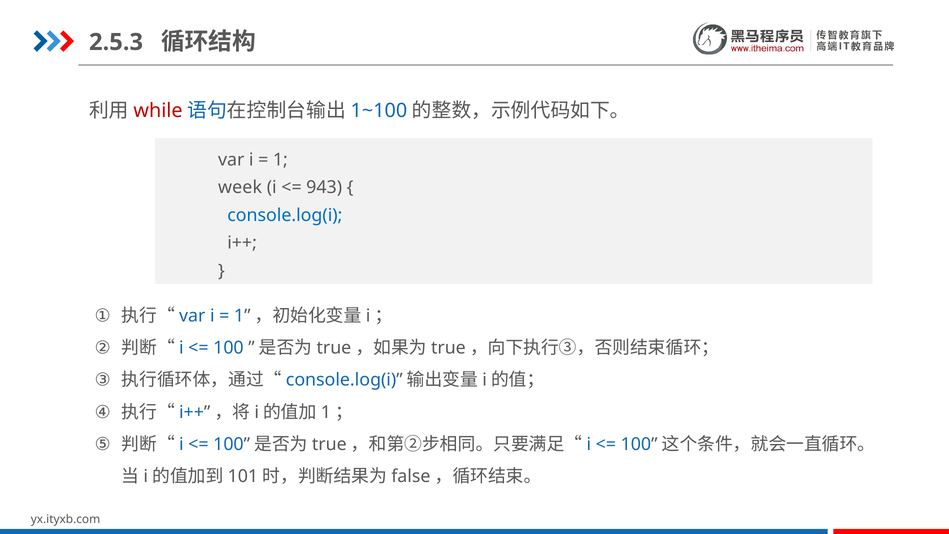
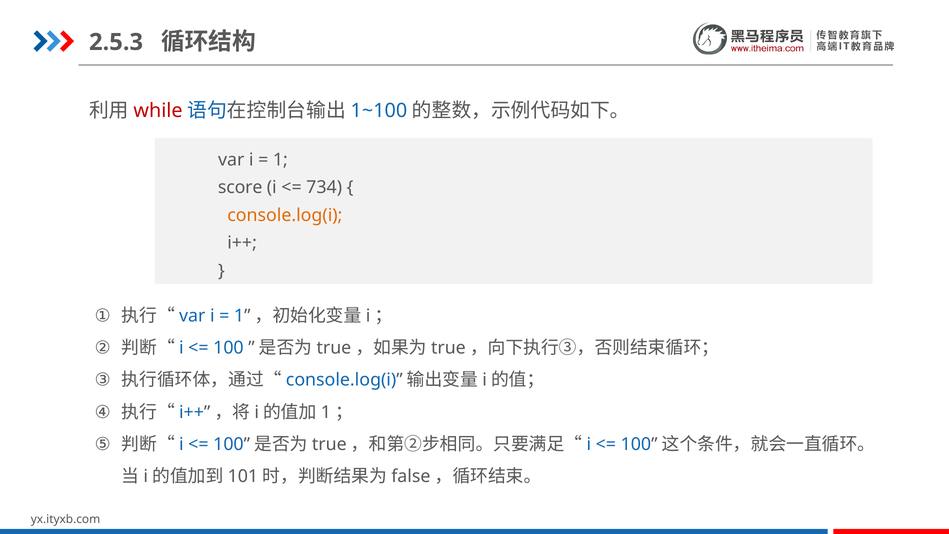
week: week -> score
943: 943 -> 734
console.log(i colour: blue -> orange
